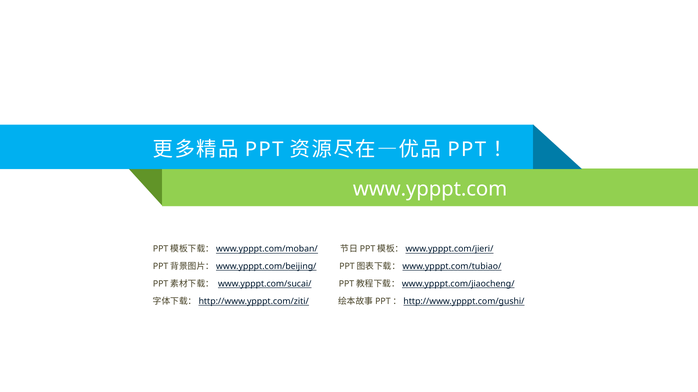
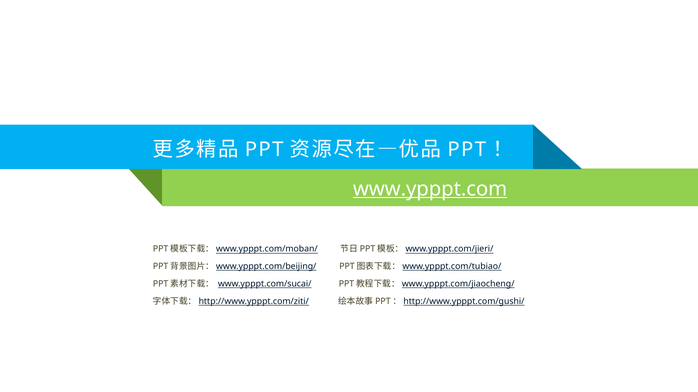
www.ypppt.com underline: none -> present
